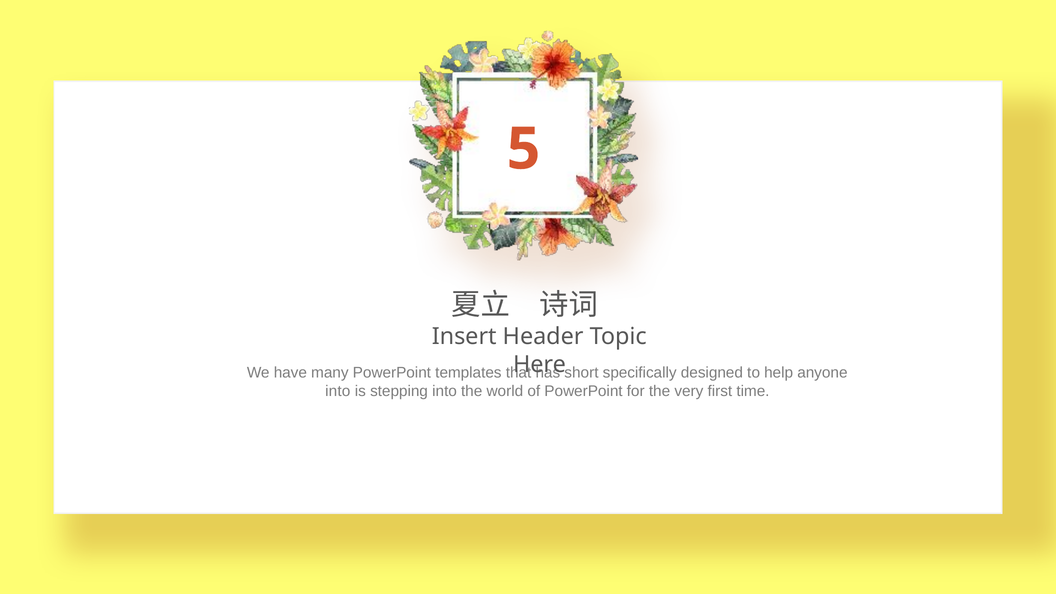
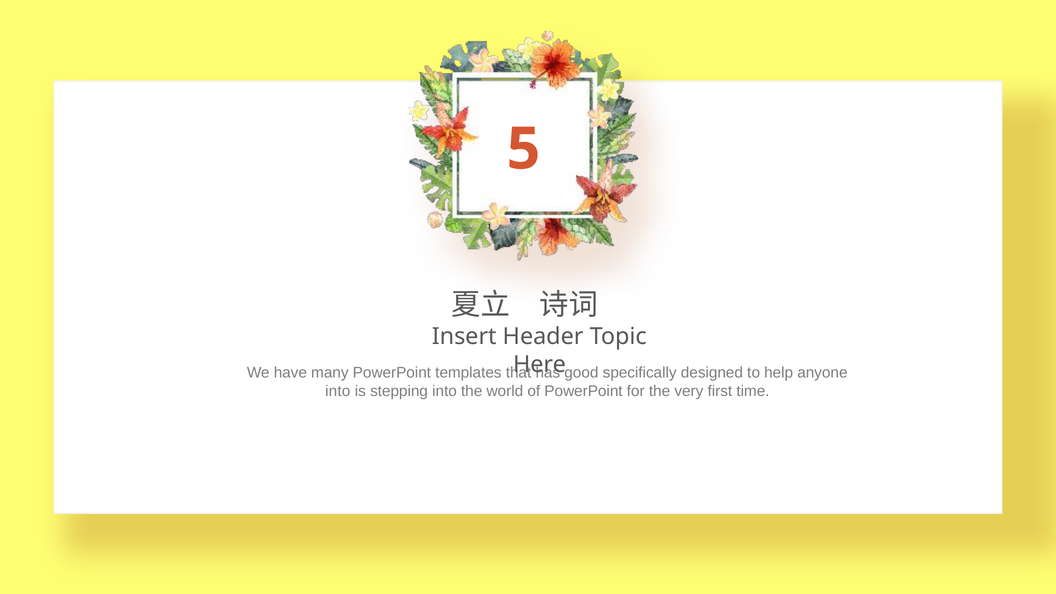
short: short -> good
